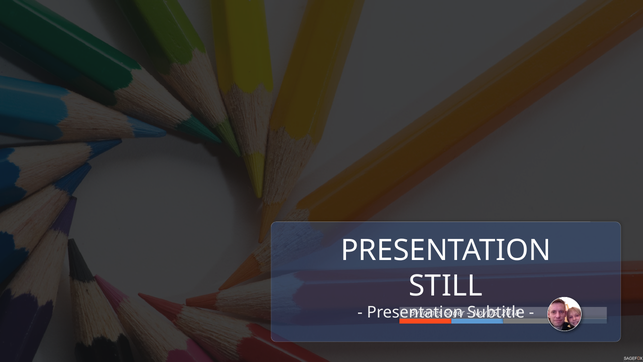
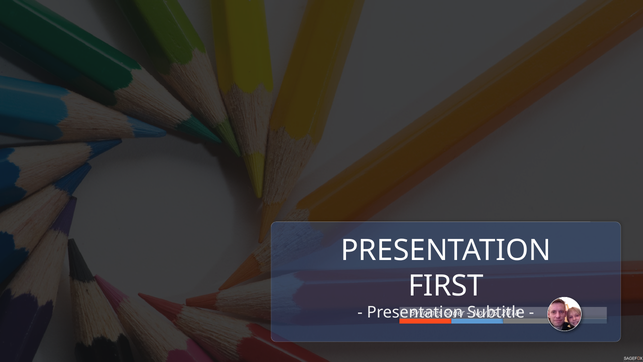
STILL: STILL -> FIRST
